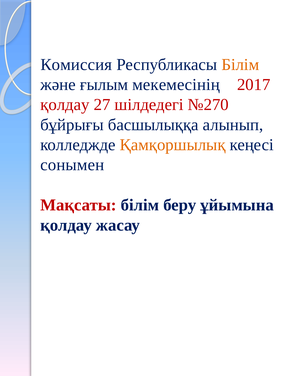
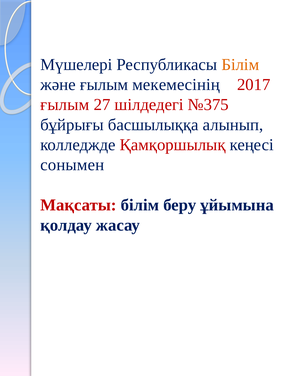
Комиссия: Комиссия -> Мүшелері
қолдау at (65, 105): қолдау -> ғылым
№270: №270 -> №375
Қамқоршылық colour: orange -> red
